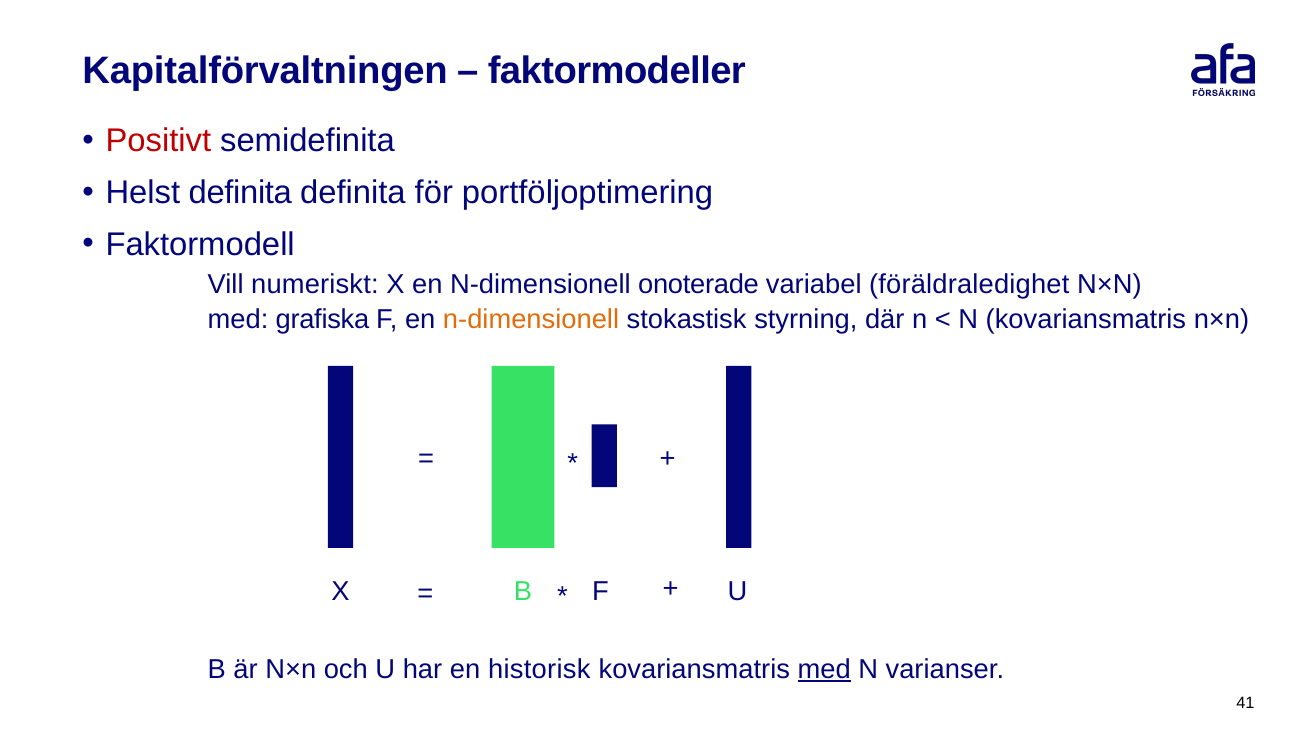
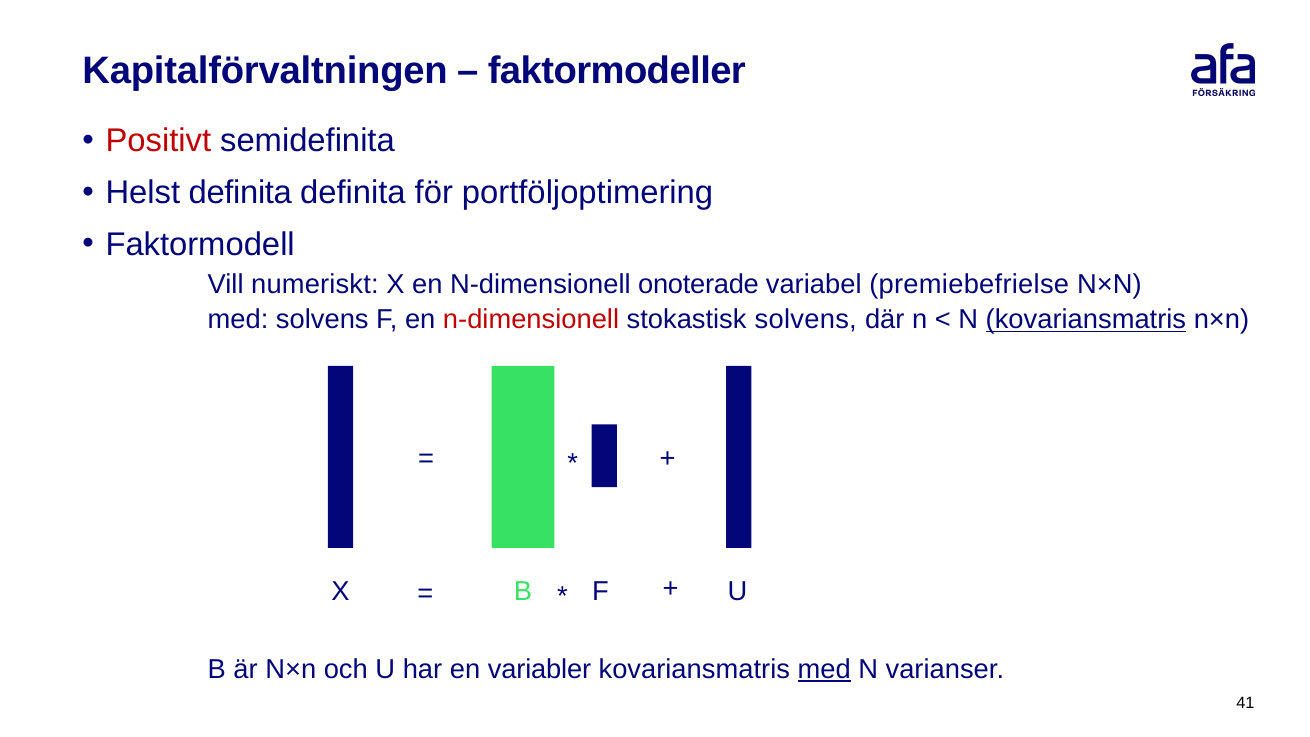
föräldraledighet: föräldraledighet -> premiebefrielse
med grafiska: grafiska -> solvens
n-dimensionell at (531, 320) colour: orange -> red
stokastisk styrning: styrning -> solvens
kovariansmatris at (1086, 320) underline: none -> present
historisk: historisk -> variabler
